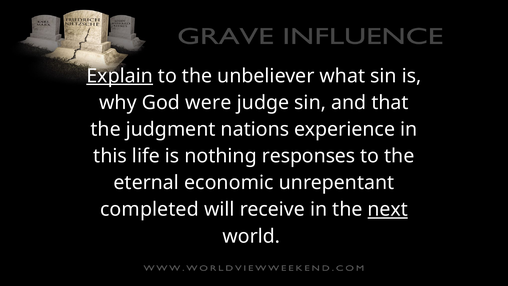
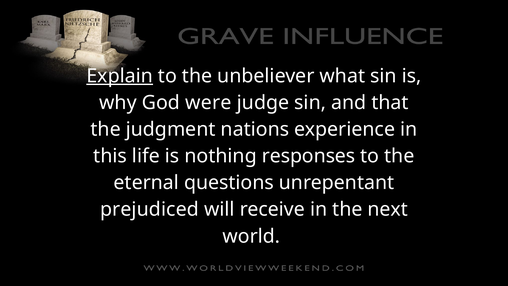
economic: economic -> questions
completed: completed -> prejudiced
next underline: present -> none
